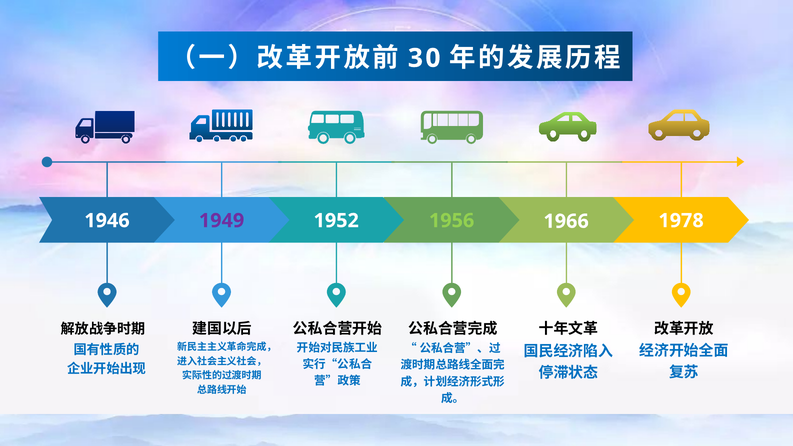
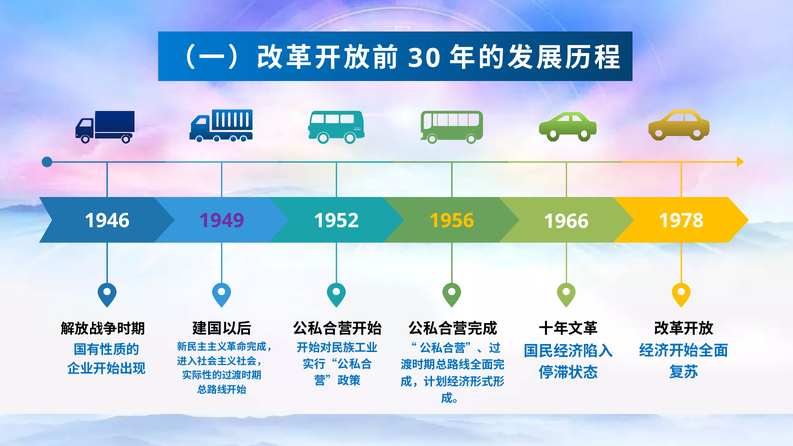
1956 colour: light green -> yellow
